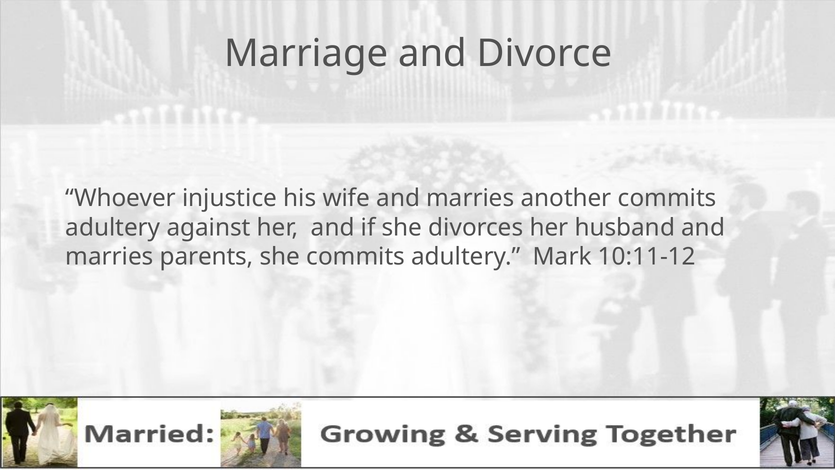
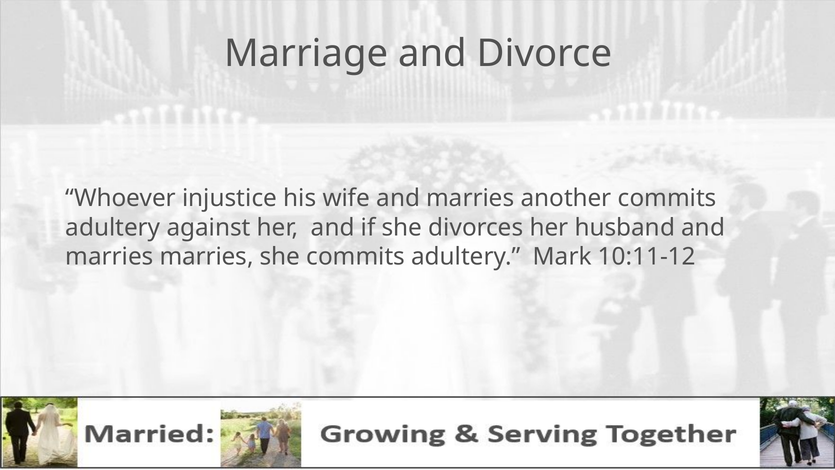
marries parents: parents -> marries
